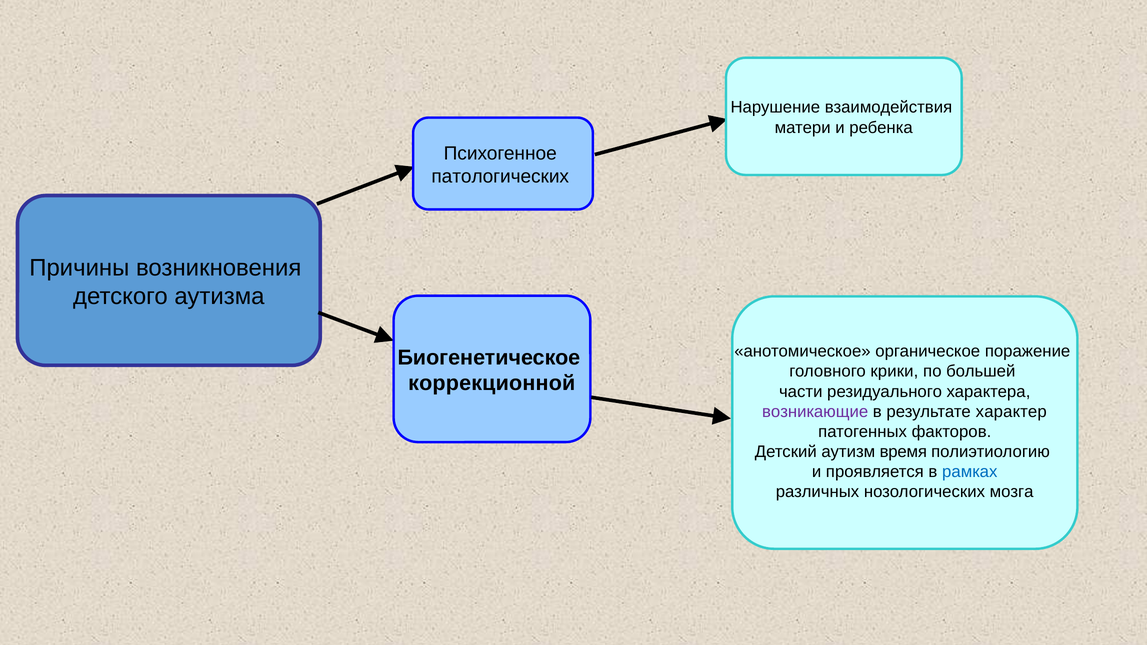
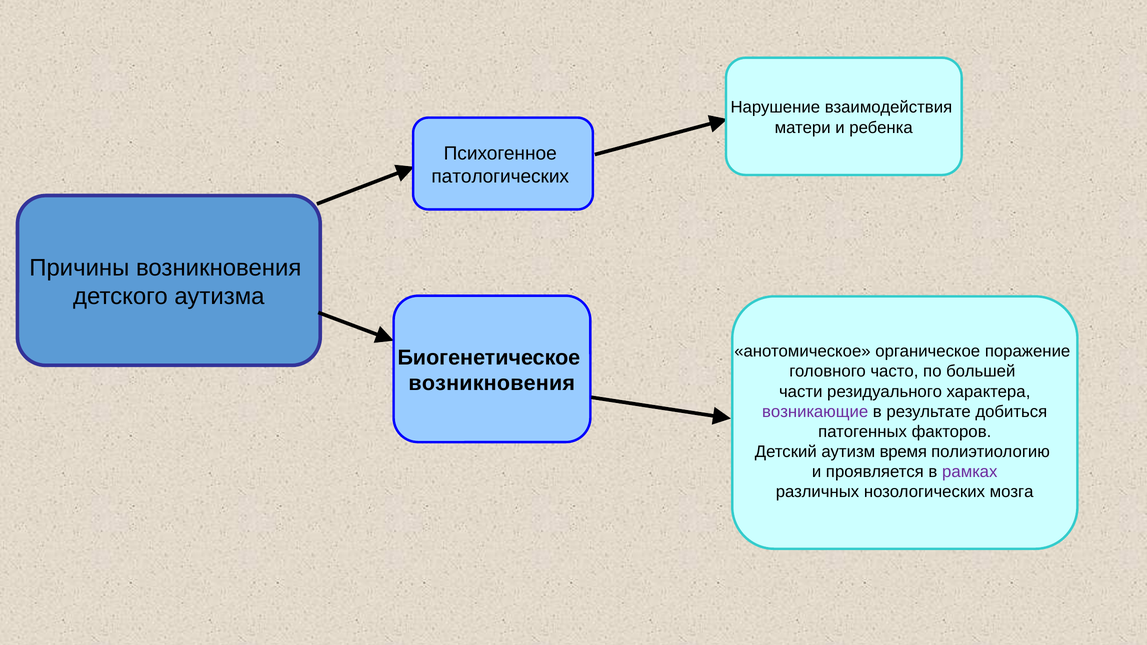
крики: крики -> часто
коррекционной at (492, 383): коррекционной -> возникновения
характер: характер -> добиться
рамках colour: blue -> purple
